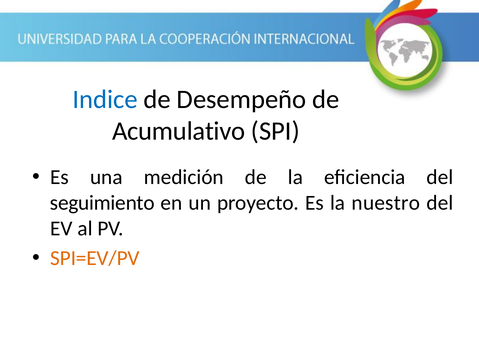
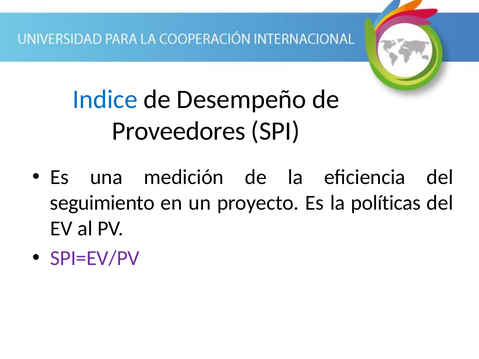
Acumulativo: Acumulativo -> Proveedores
nuestro: nuestro -> políticas
SPI=EV/PV colour: orange -> purple
